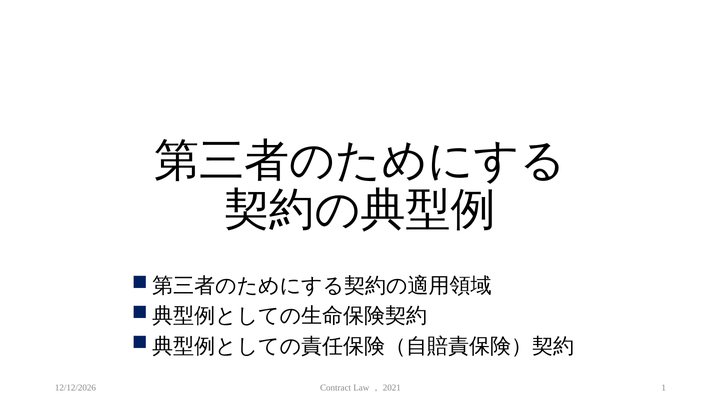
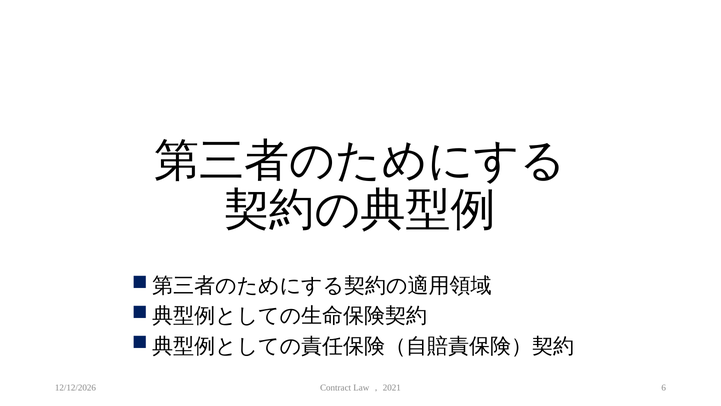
1: 1 -> 6
